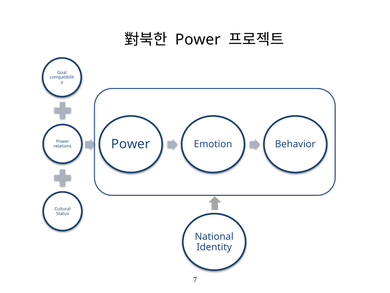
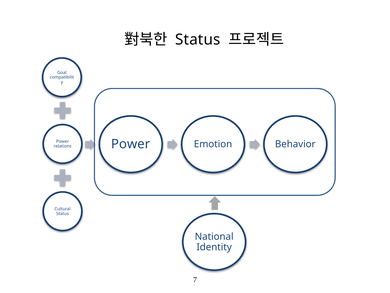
Power at (198, 39): Power -> Status
